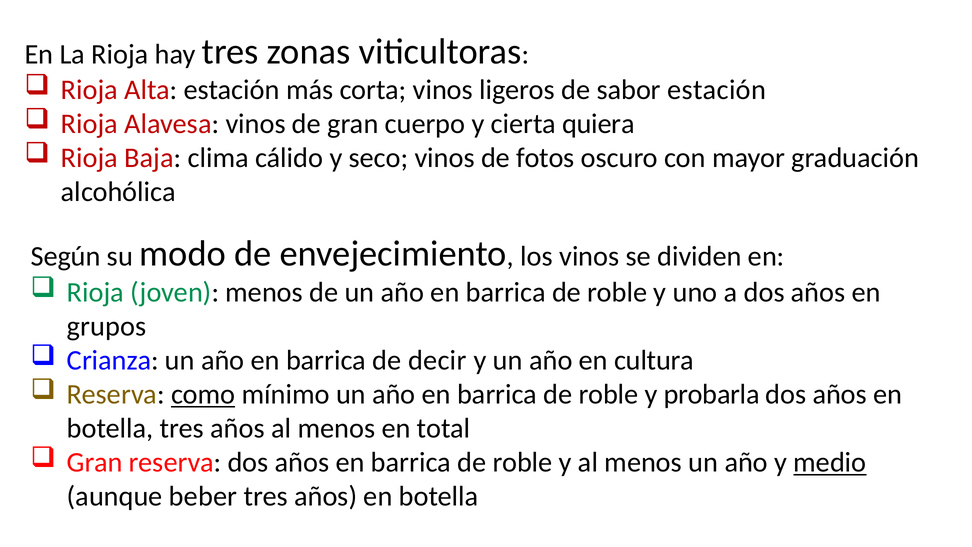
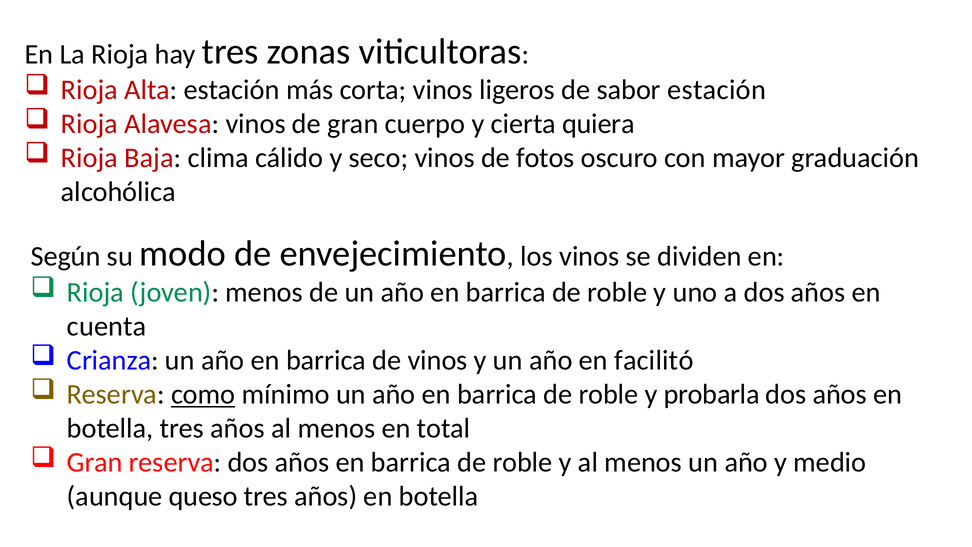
grupos: grupos -> cuenta
de decir: decir -> vinos
cultura: cultura -> facilitó
medio underline: present -> none
beber: beber -> queso
